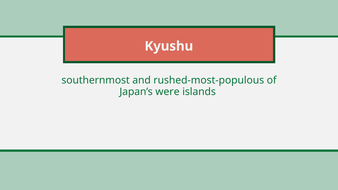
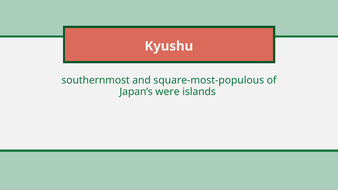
rushed-most-populous: rushed-most-populous -> square-most-populous
